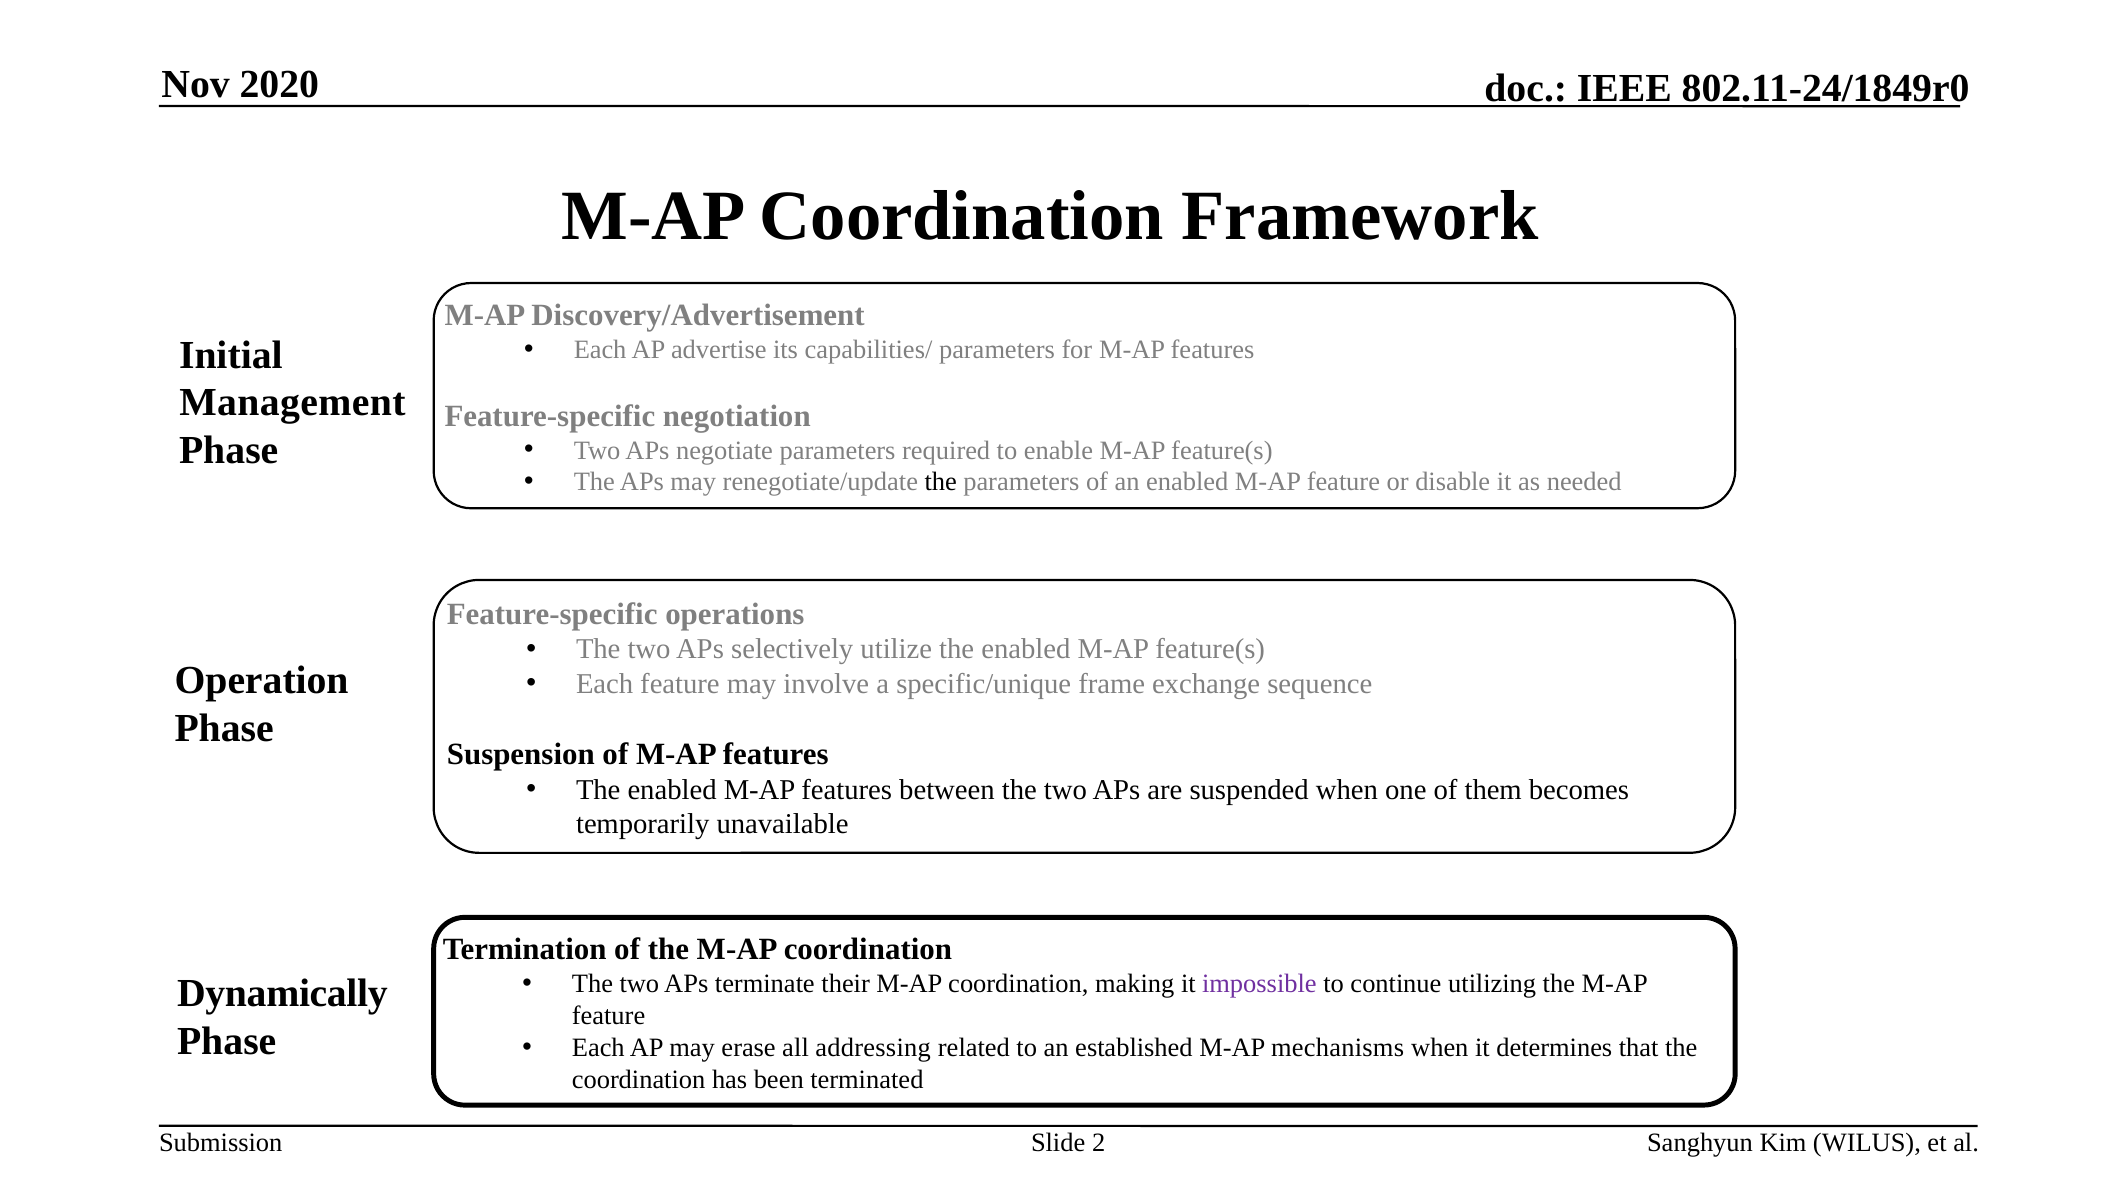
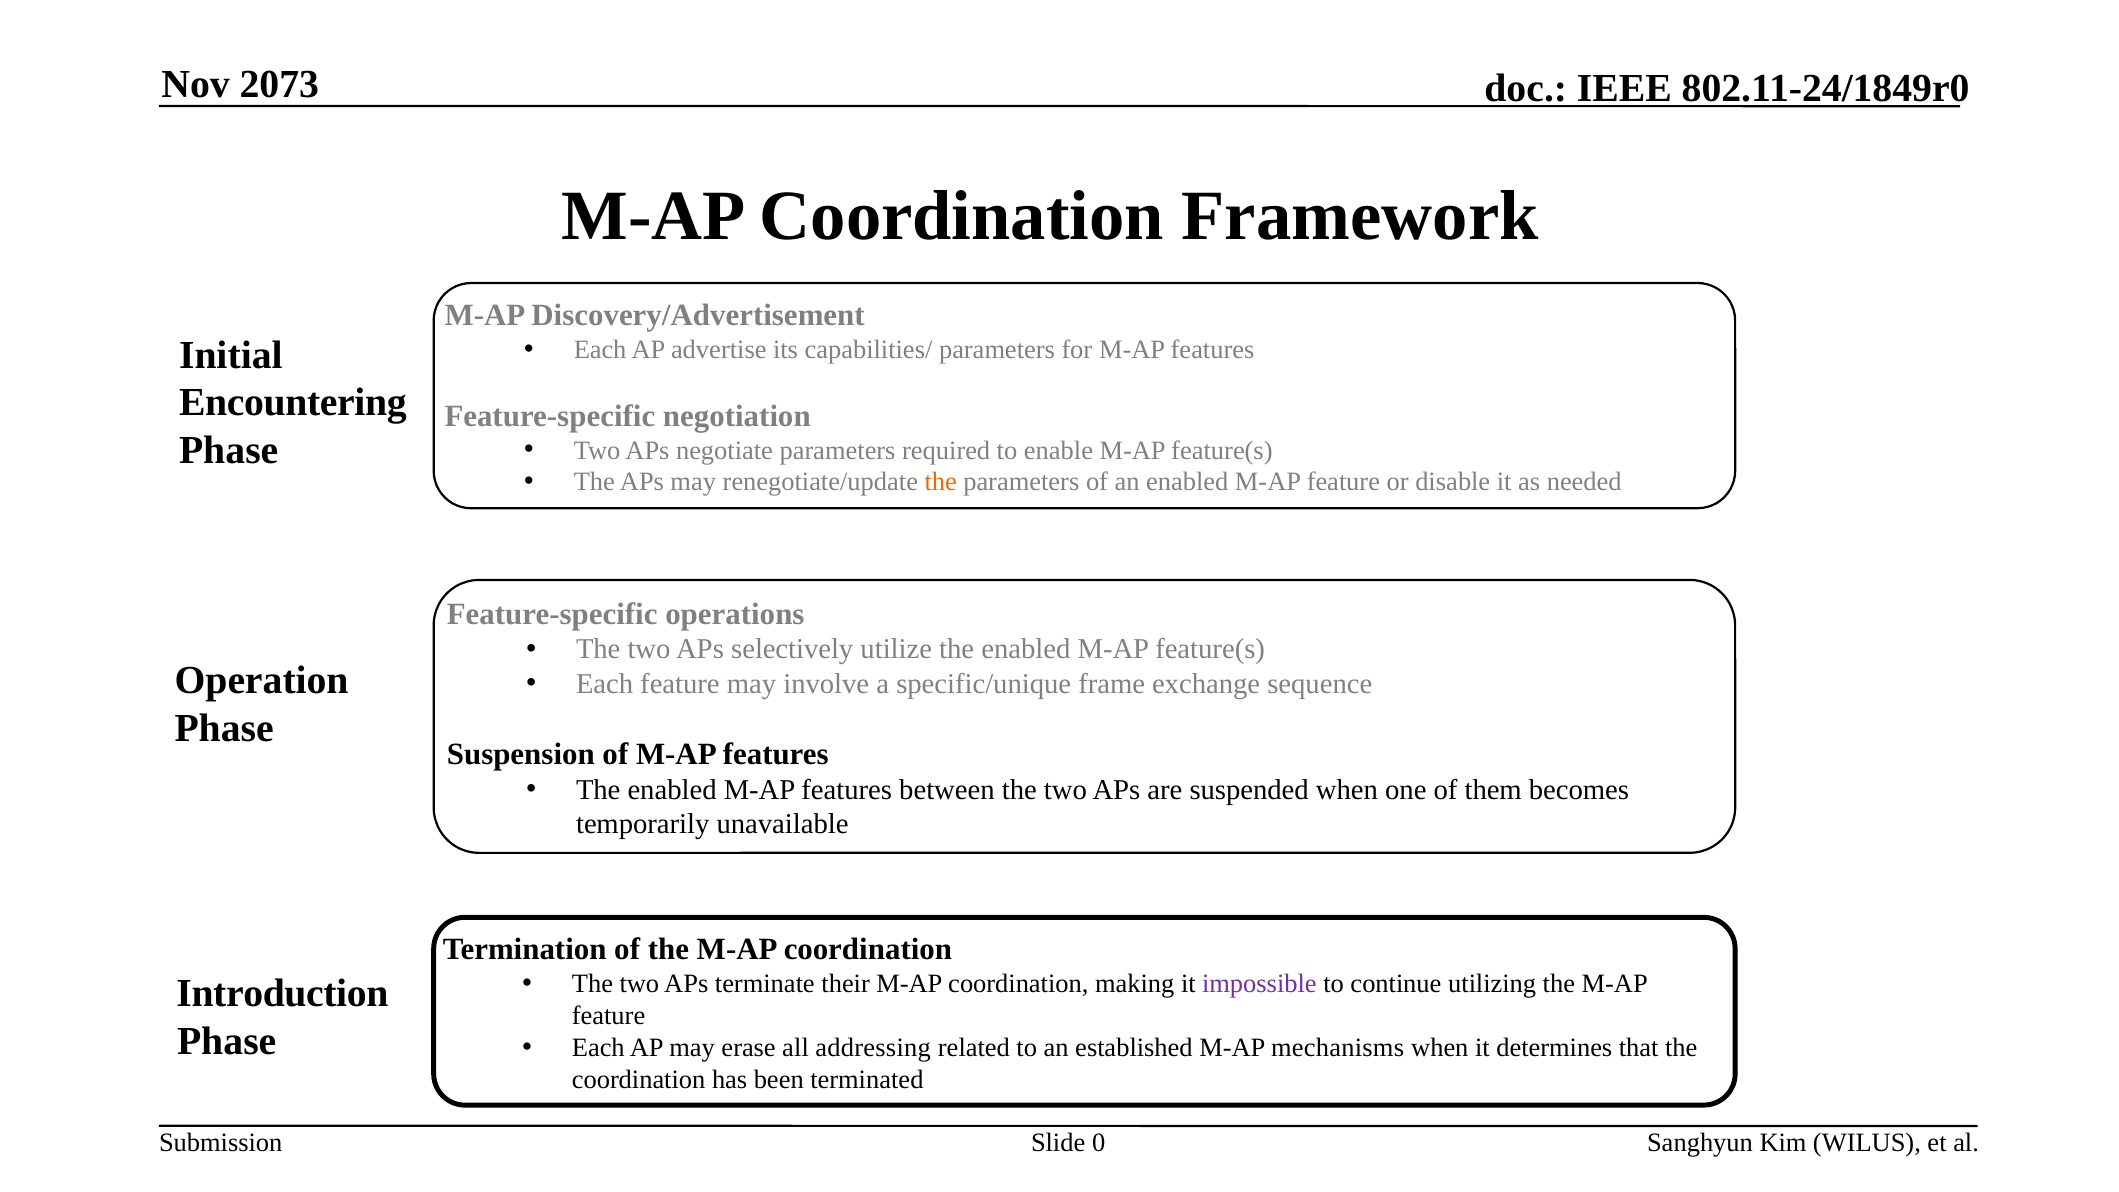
2020: 2020 -> 2073
Management: Management -> Encountering
the at (941, 482) colour: black -> orange
Dynamically: Dynamically -> Introduction
2: 2 -> 0
